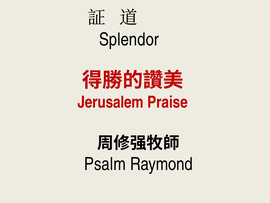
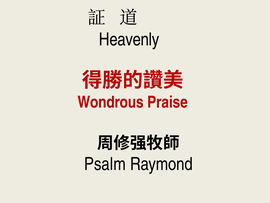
Splendor: Splendor -> Heavenly
Jerusalem: Jerusalem -> Wondrous
